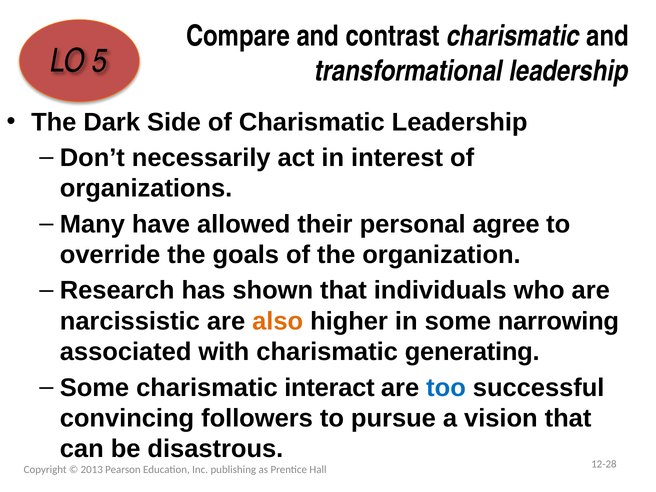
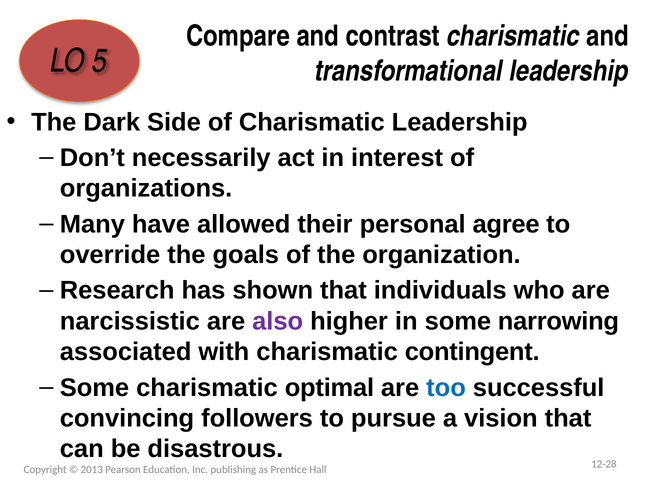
also colour: orange -> purple
generating: generating -> contingent
interact: interact -> optimal
